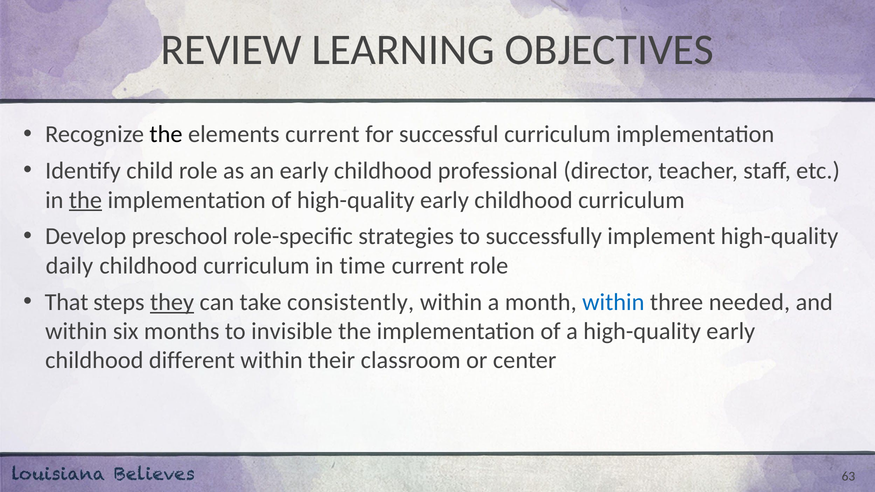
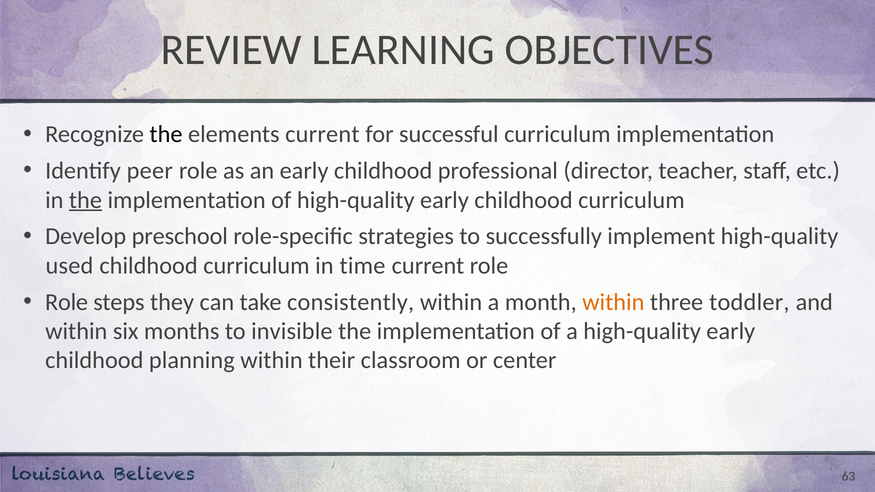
child: child -> peer
daily: daily -> used
That at (67, 302): That -> Role
they underline: present -> none
within at (613, 302) colour: blue -> orange
needed: needed -> toddler
different: different -> planning
